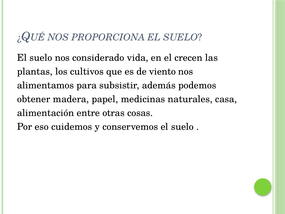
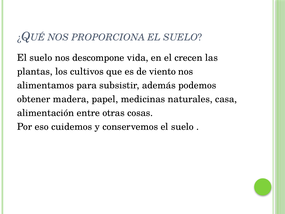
considerado: considerado -> descompone
